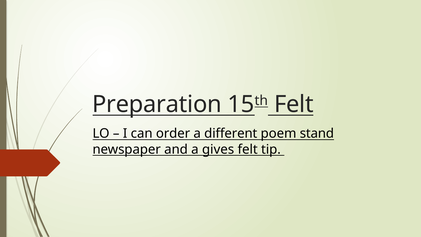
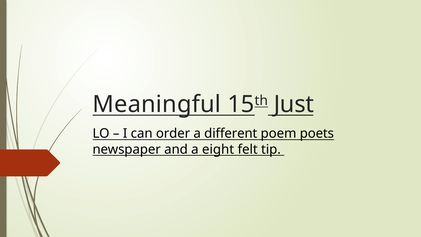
Preparation: Preparation -> Meaningful
Felt at (294, 104): Felt -> Just
stand: stand -> poets
gives: gives -> eight
